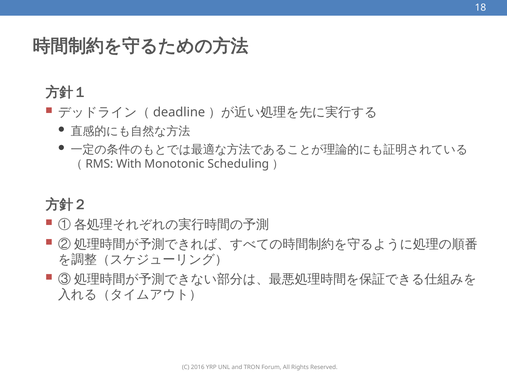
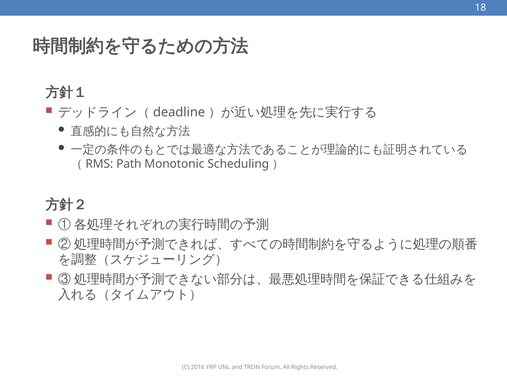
With: With -> Path
